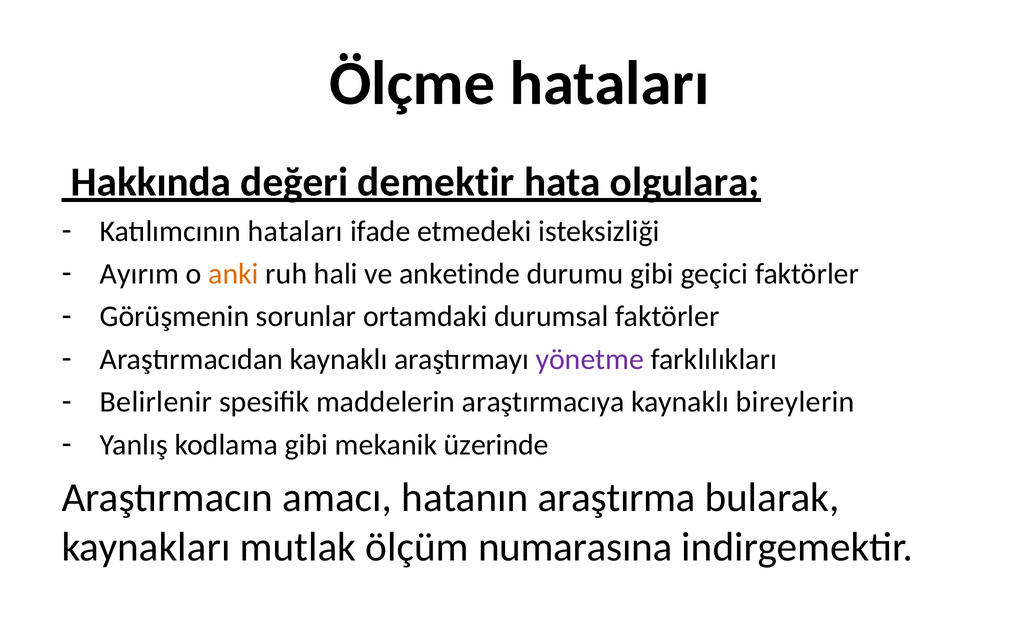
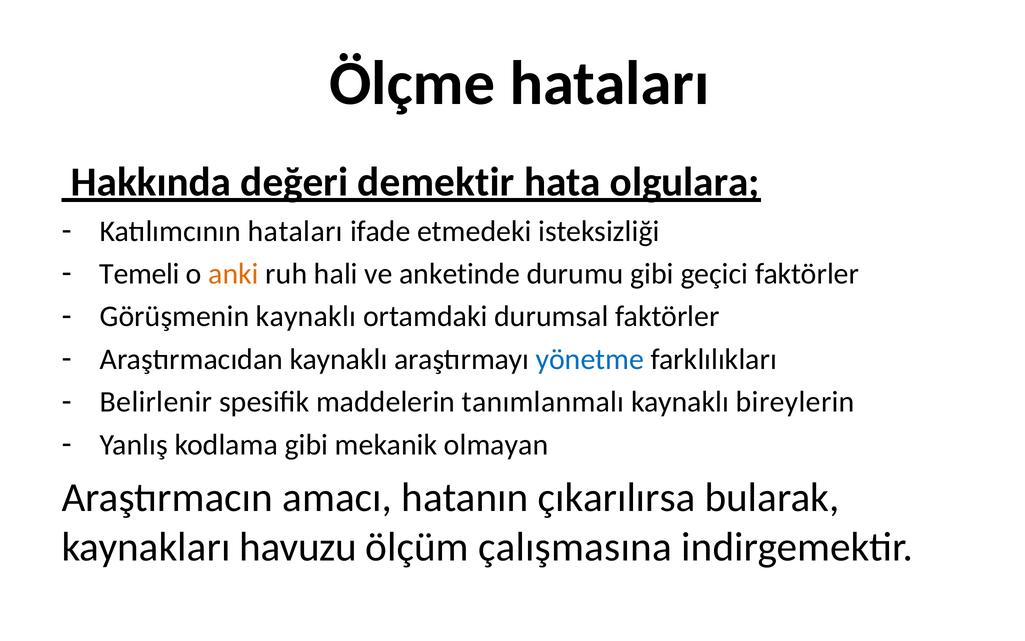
Ayırım: Ayırım -> Temeli
Görüşmenin sorunlar: sorunlar -> kaynaklı
yönetme colour: purple -> blue
araştırmacıya: araştırmacıya -> tanımlanmalı
üzerinde: üzerinde -> olmayan
araştırma: araştırma -> çıkarılırsa
mutlak: mutlak -> havuzu
numarasına: numarasına -> çalışmasına
